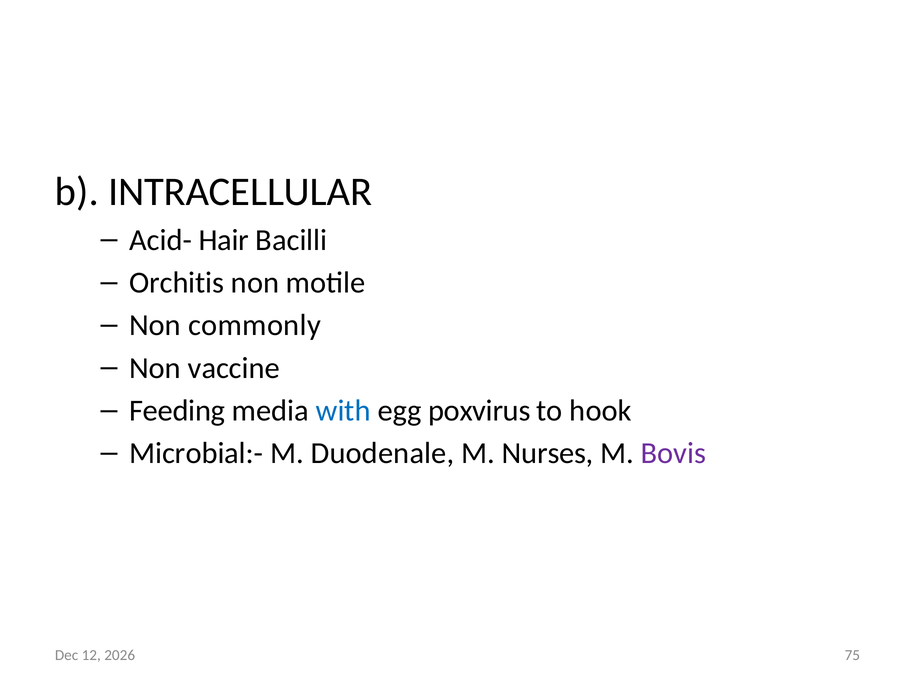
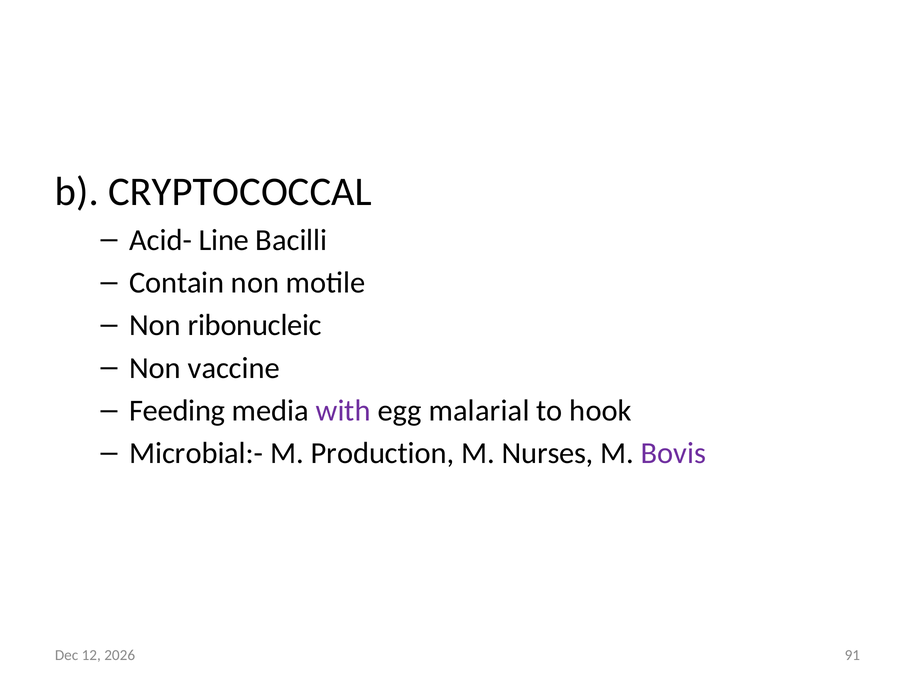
INTRACELLULAR: INTRACELLULAR -> CRYPTOCOCCAL
Hair: Hair -> Line
Orchitis: Orchitis -> Contain
commonly: commonly -> ribonucleic
with colour: blue -> purple
poxvirus: poxvirus -> malarial
Duodenale: Duodenale -> Production
75: 75 -> 91
